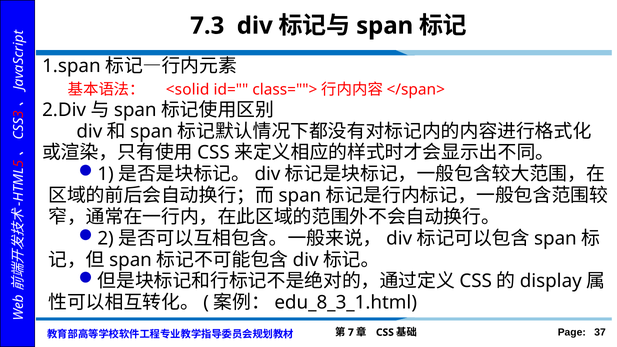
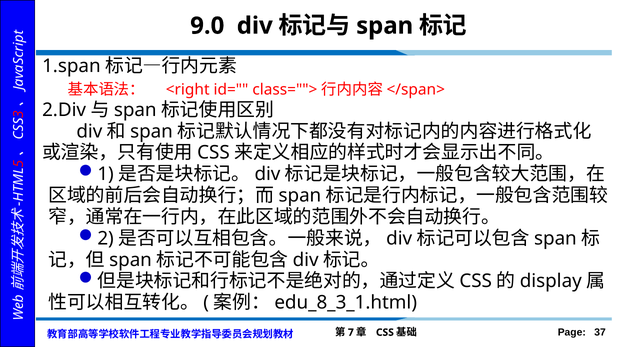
7.3: 7.3 -> 9.0
<solid: <solid -> <right
